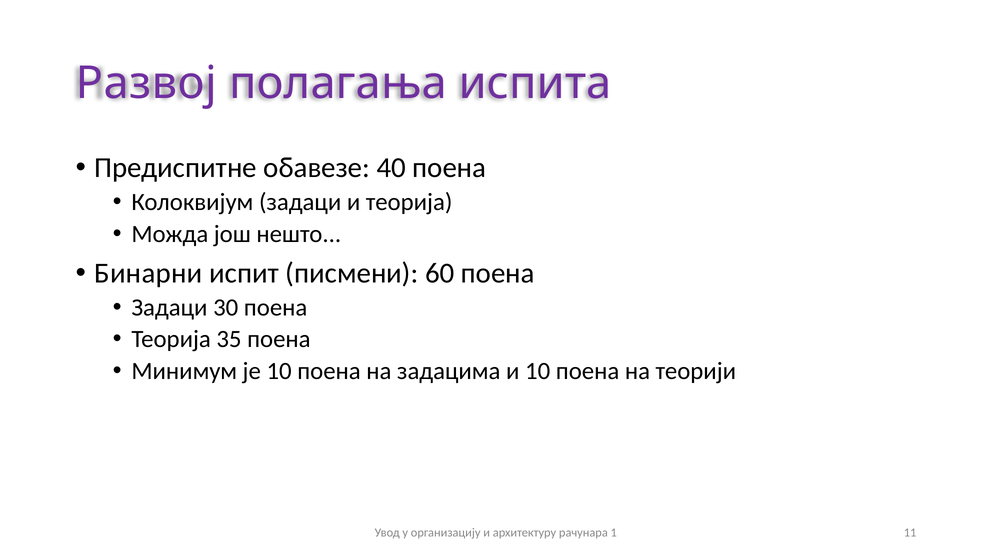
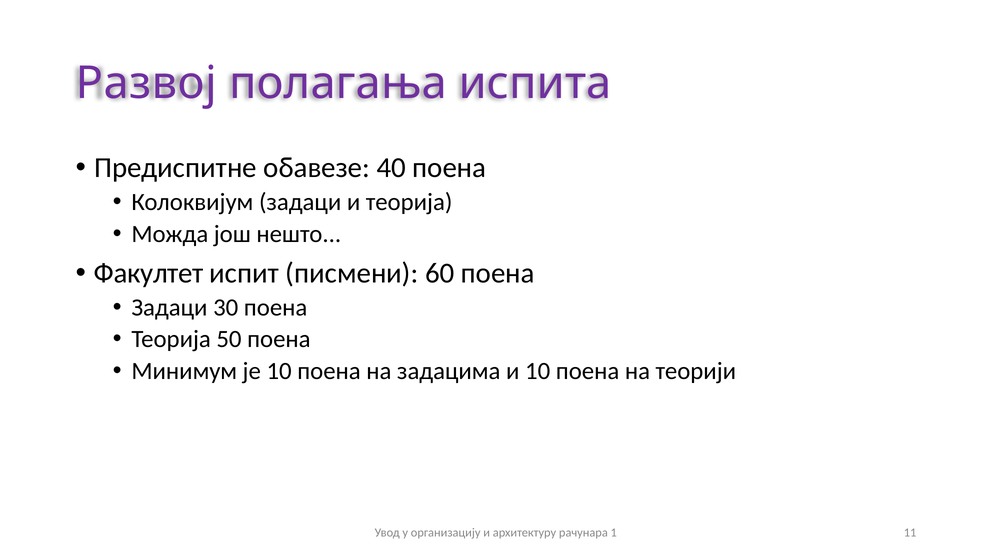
Бинарни: Бинарни -> Факултет
35: 35 -> 50
